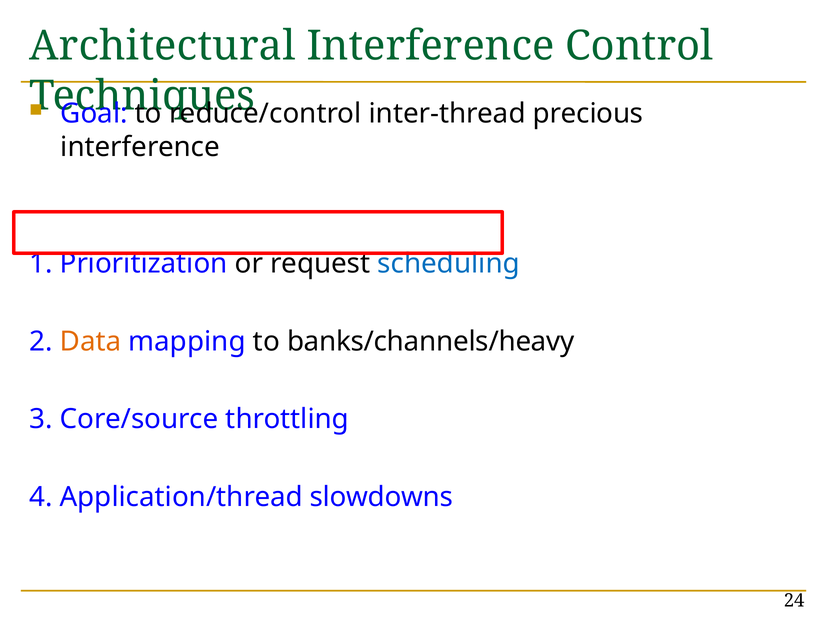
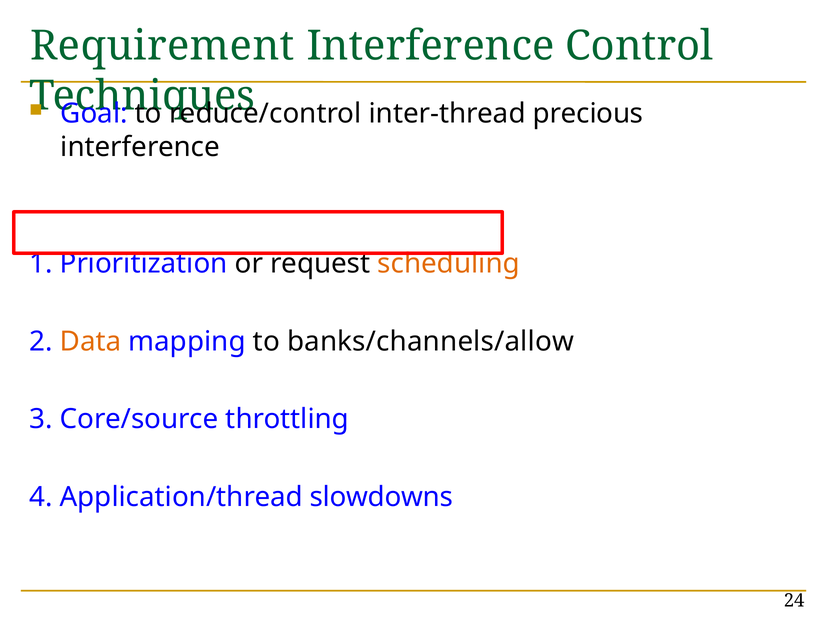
Architectural: Architectural -> Requirement
scheduling colour: blue -> orange
banks/channels/heavy: banks/channels/heavy -> banks/channels/allow
